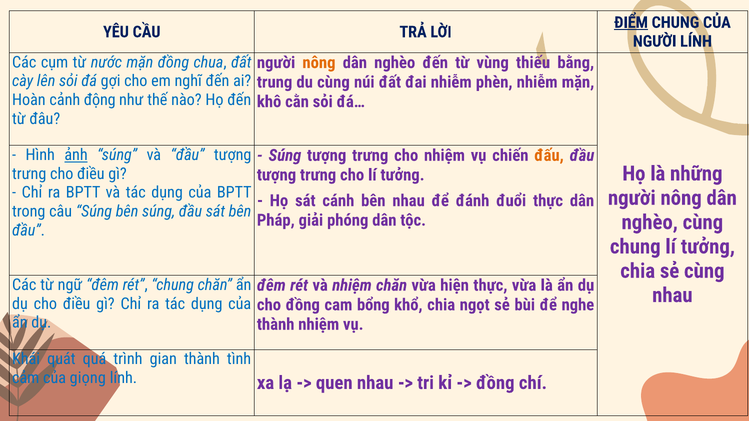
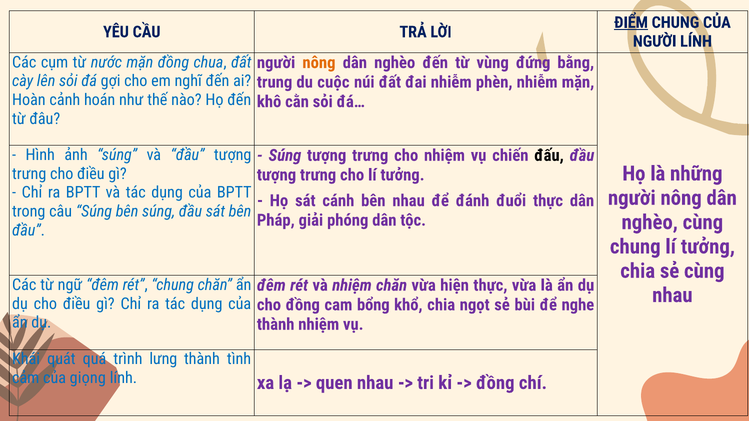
thiếu: thiếu -> đứng
du cùng: cùng -> cuộc
động: động -> hoán
ảnh underline: present -> none
đấu colour: orange -> black
gian: gian -> lưng
